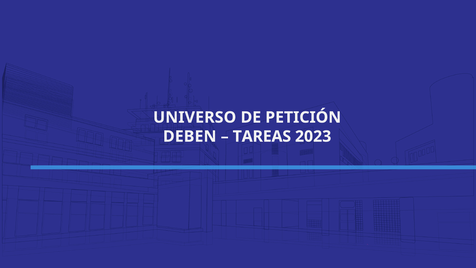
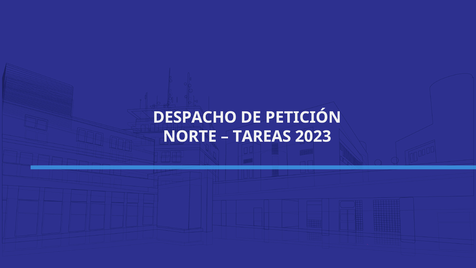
UNIVERSO: UNIVERSO -> DESPACHO
DEBEN: DEBEN -> NORTE
